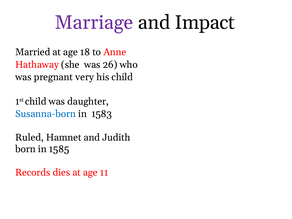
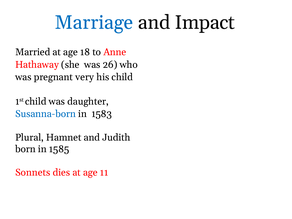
Marriage colour: purple -> blue
Ruled: Ruled -> Plural
Records: Records -> Sonnets
